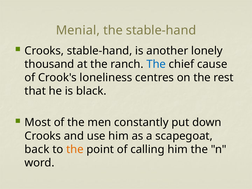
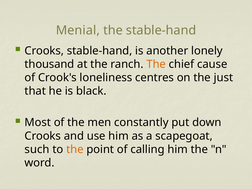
The at (156, 64) colour: blue -> orange
rest: rest -> just
back: back -> such
